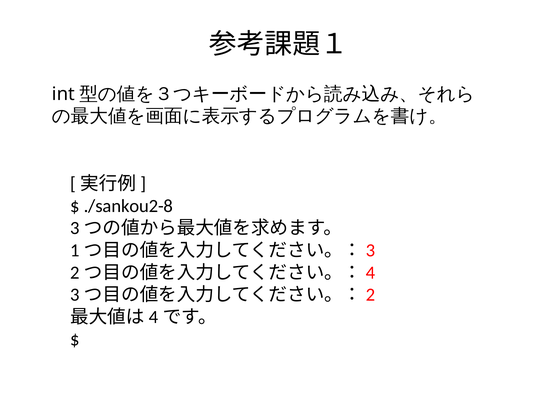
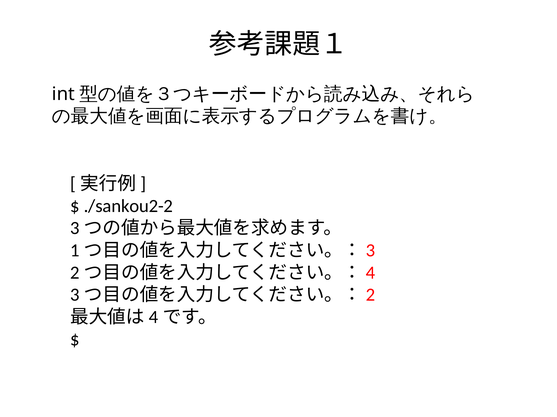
./sankou2-8: ./sankou2-8 -> ./sankou2-2
